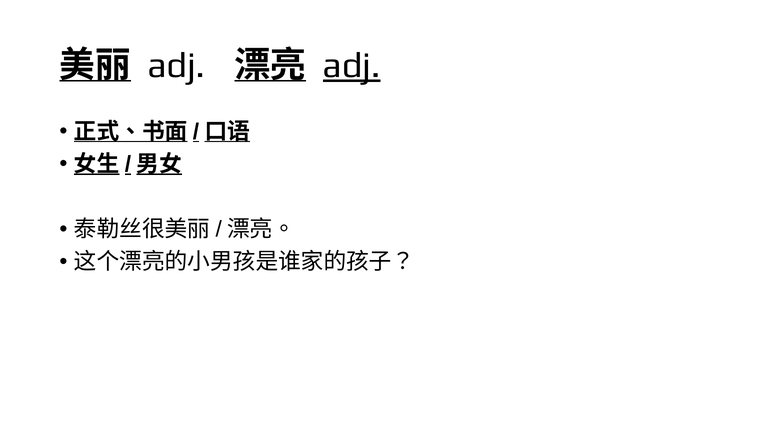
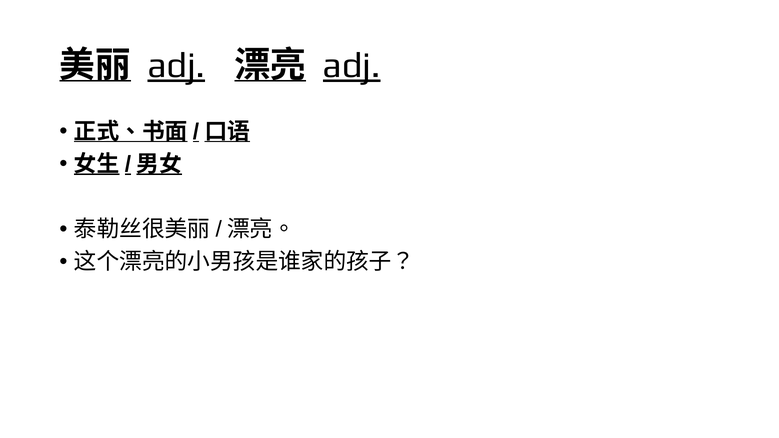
adj at (176, 65) underline: none -> present
